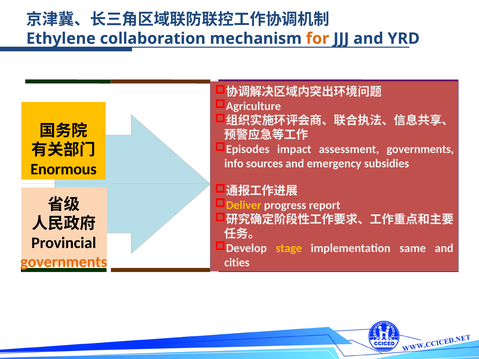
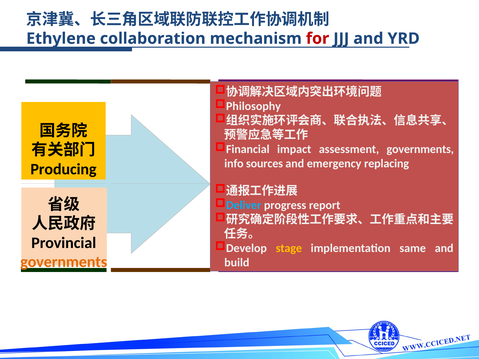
for colour: orange -> red
Agriculture: Agriculture -> Philosophy
Episodes: Episodes -> Financial
subsidies: subsidies -> replacing
Enormous: Enormous -> Producing
Deliver colour: yellow -> light blue
cities: cities -> build
